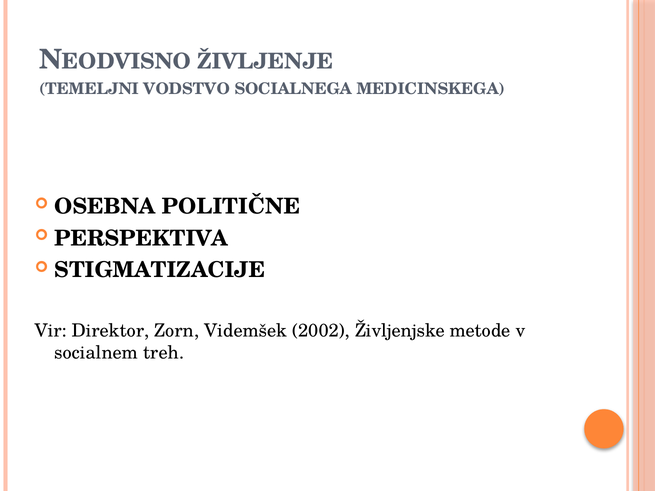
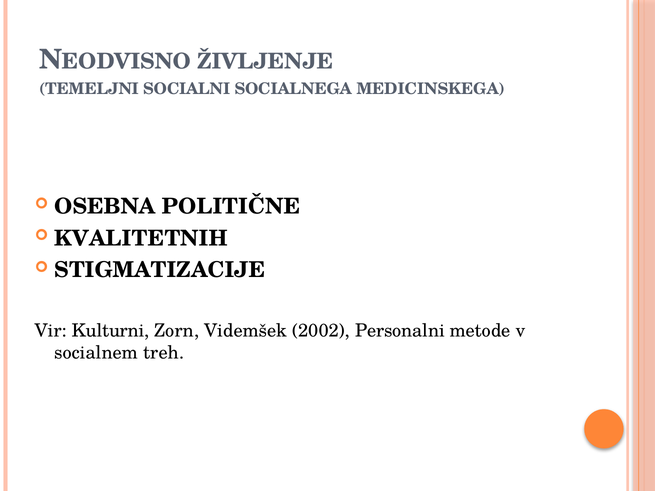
VODSTVO: VODSTVO -> SOCIALNI
PERSPEKTIVA: PERSPEKTIVA -> KVALITETNIH
Direktor: Direktor -> Kulturni
Življenjske: Življenjske -> Personalni
